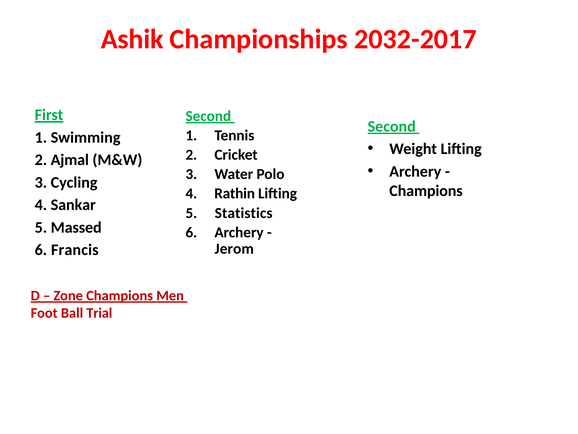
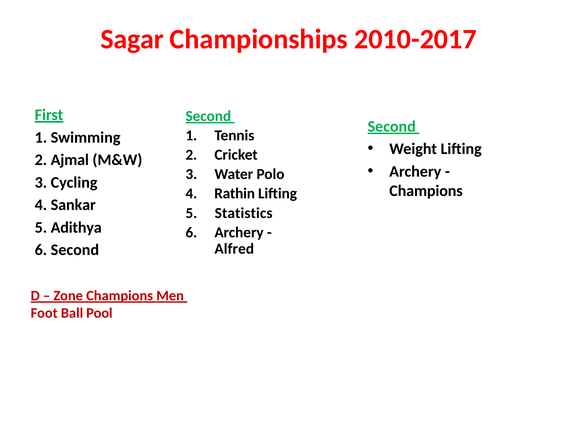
Ashik: Ashik -> Sagar
2032-2017: 2032-2017 -> 2010-2017
Massed: Massed -> Adithya
Jerom: Jerom -> Alfred
6 Francis: Francis -> Second
Trial: Trial -> Pool
